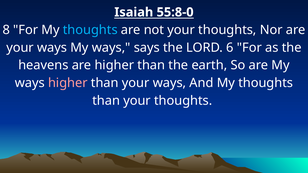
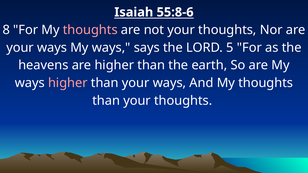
55:8-0: 55:8-0 -> 55:8-6
thoughts at (90, 30) colour: light blue -> pink
6: 6 -> 5
